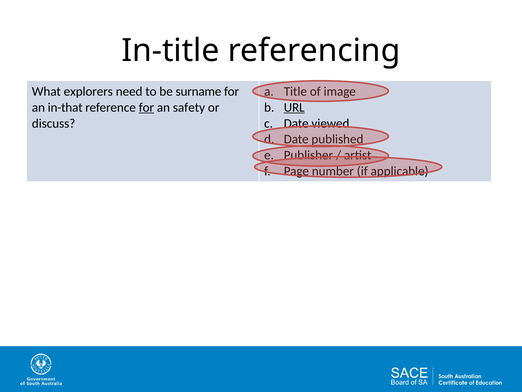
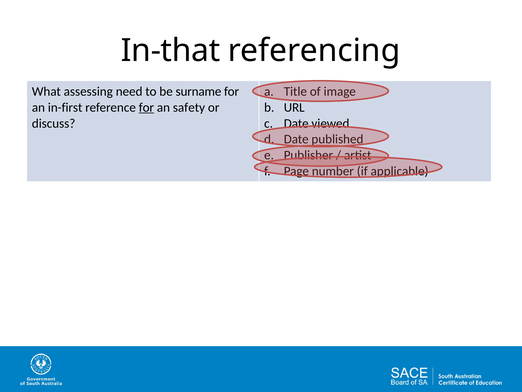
In-title: In-title -> In-that
explorers: explorers -> assessing
in-that: in-that -> in-first
URL underline: present -> none
